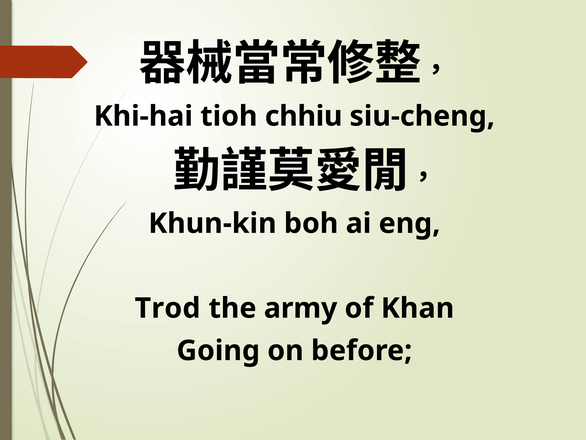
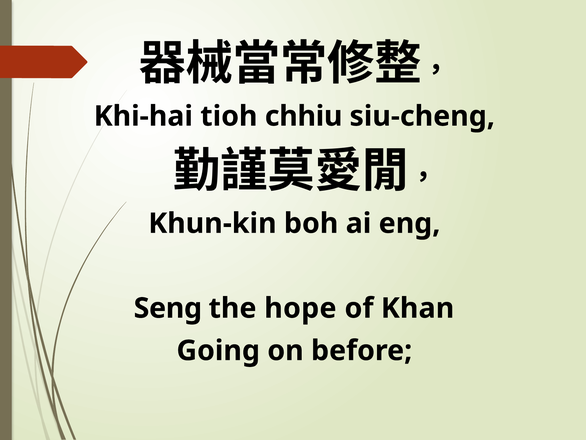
Trod: Trod -> Seng
army: army -> hope
